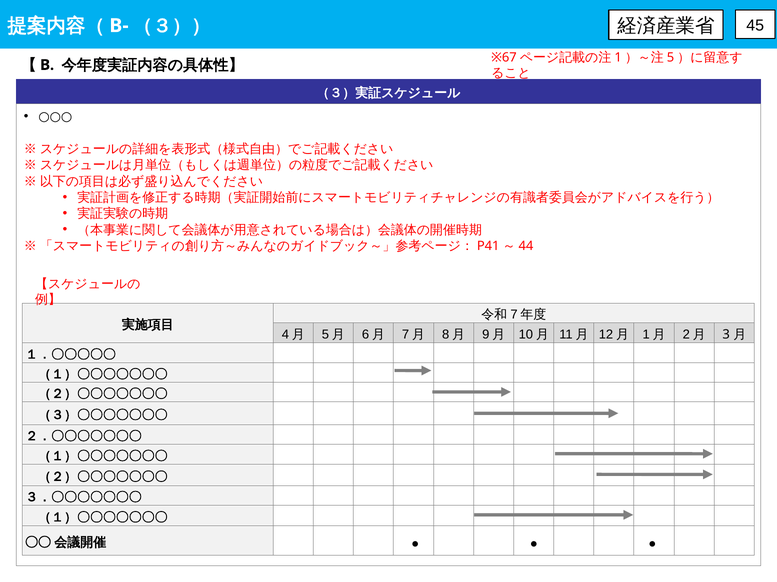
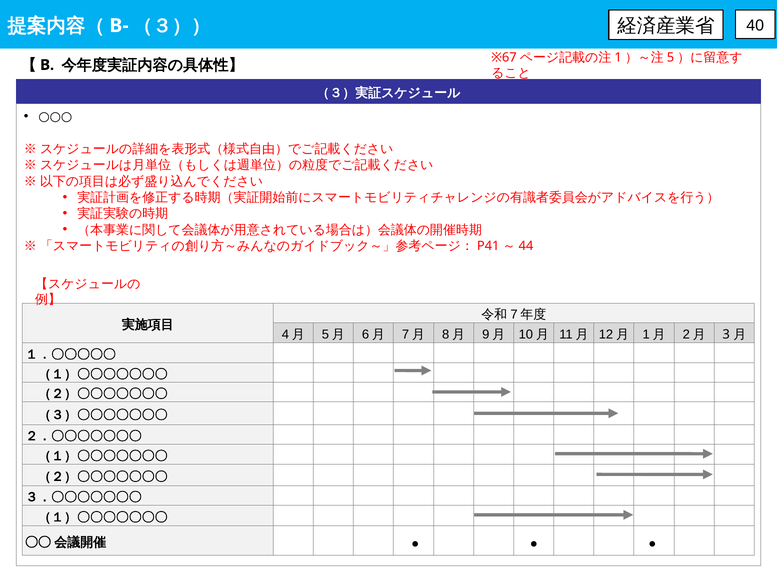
45: 45 -> 40
